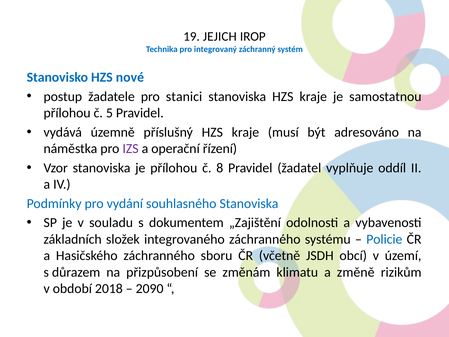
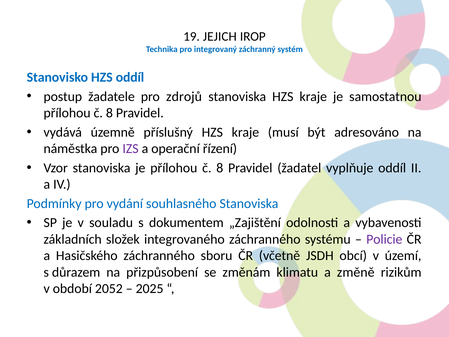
HZS nové: nové -> oddíl
stanici: stanici -> zdrojů
5 at (109, 113): 5 -> 8
Policie colour: blue -> purple
2018: 2018 -> 2052
2090: 2090 -> 2025
